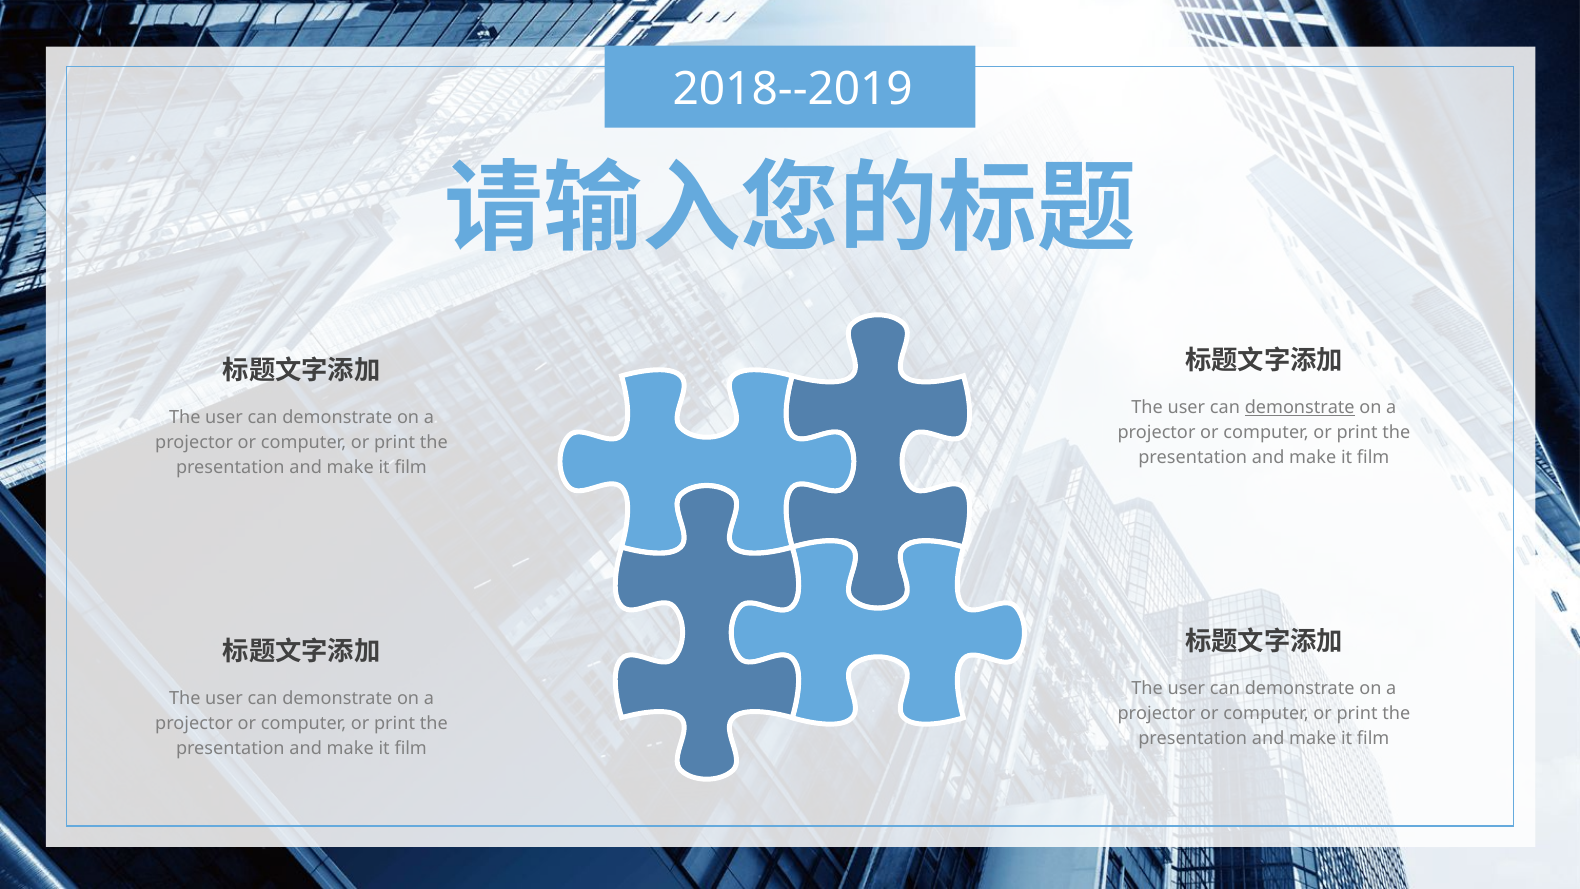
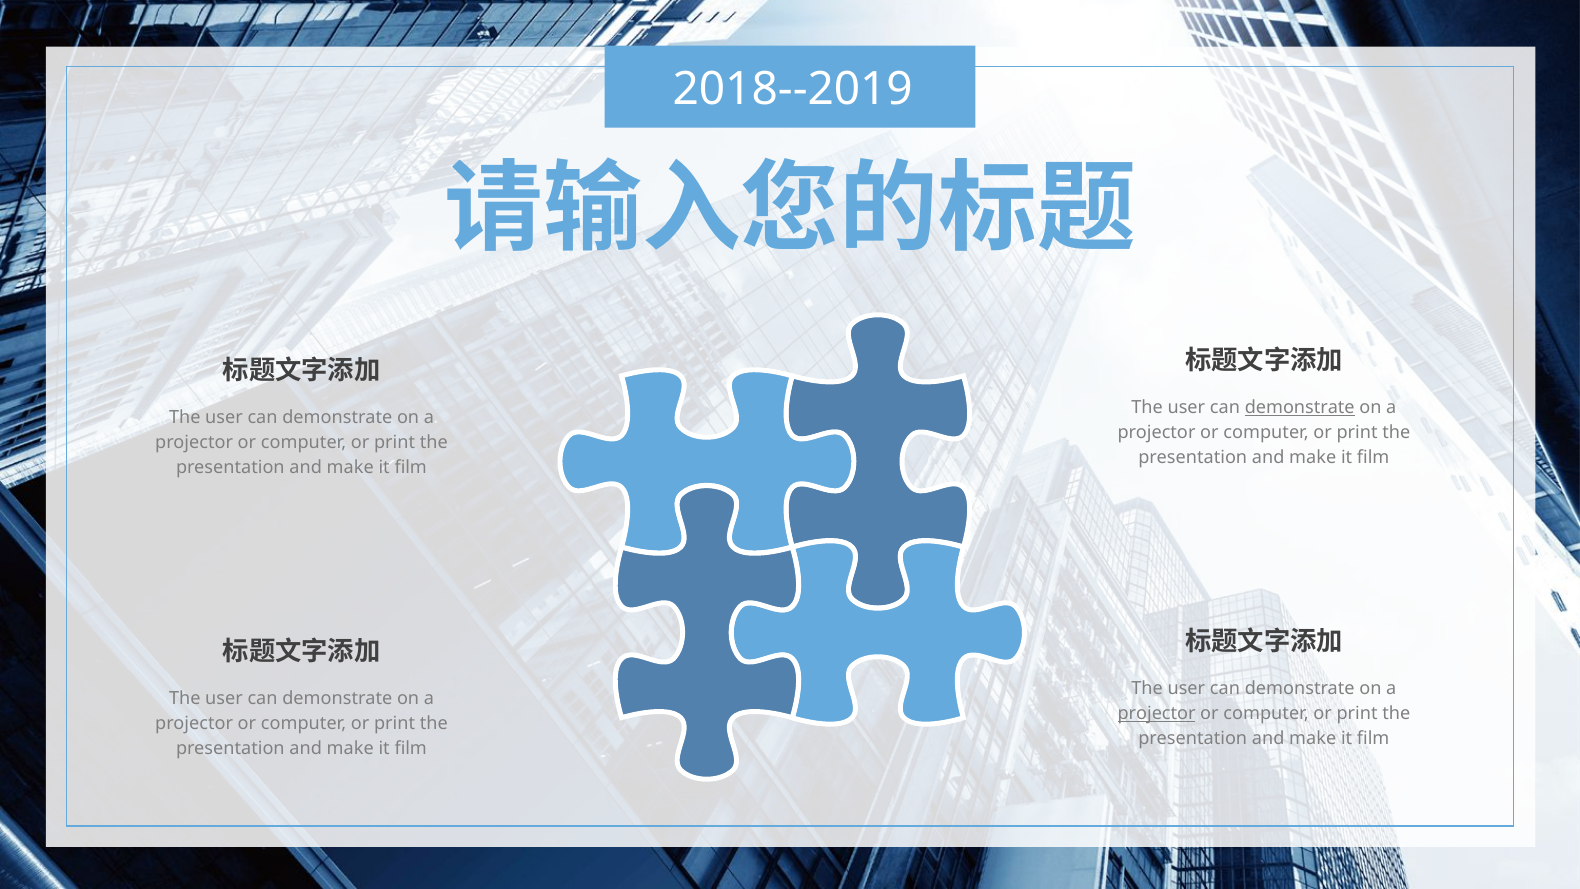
projector at (1157, 714) underline: none -> present
